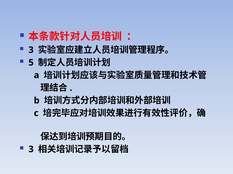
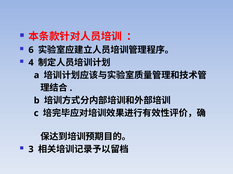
3 at (31, 50): 3 -> 6
5: 5 -> 4
